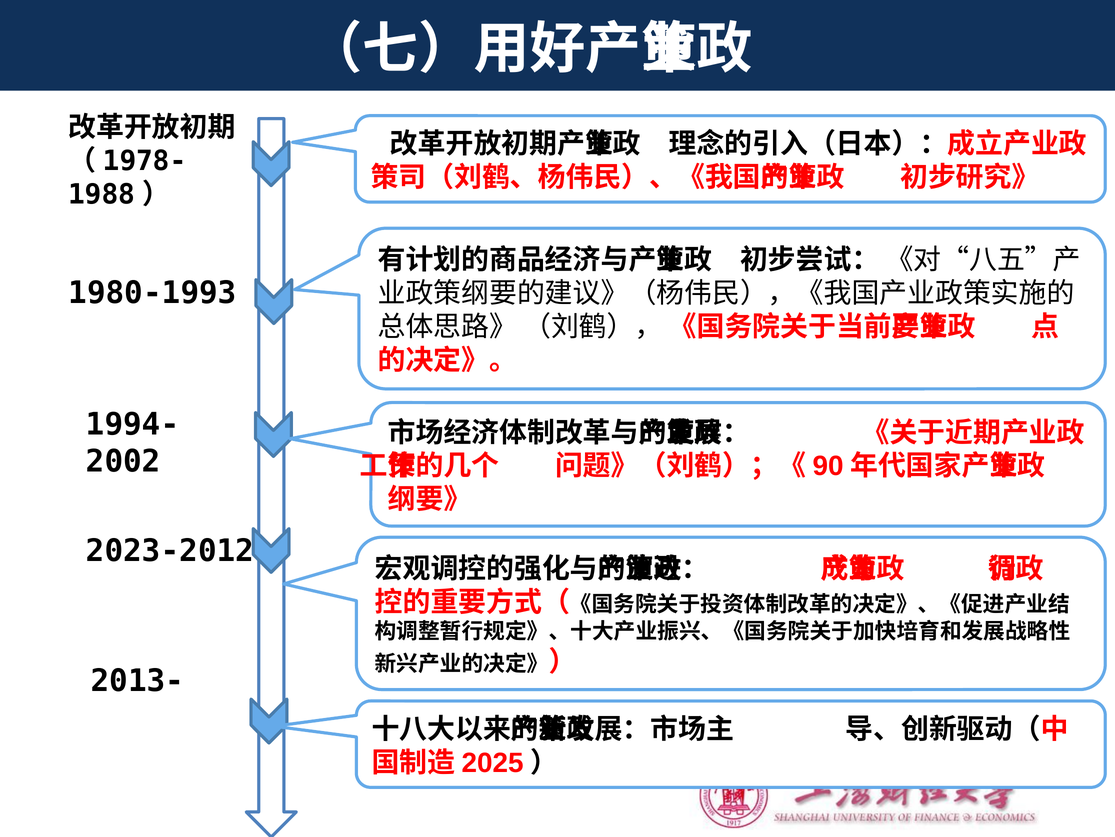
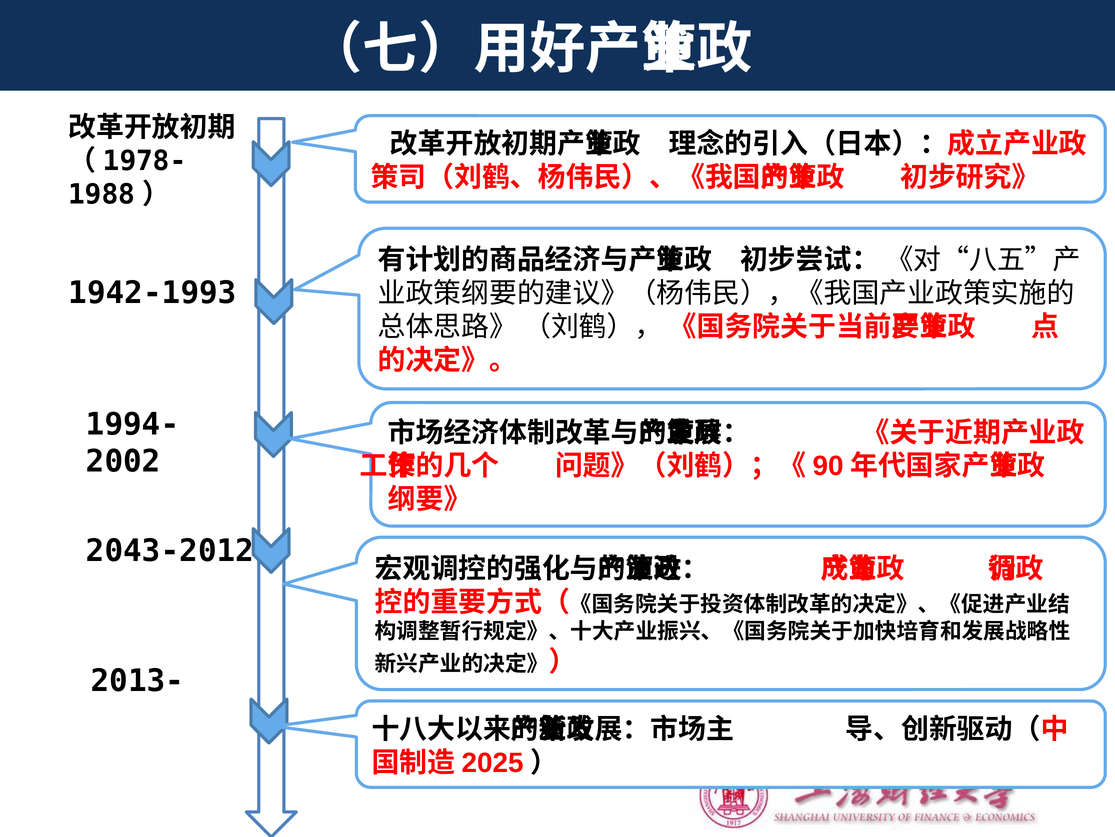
1980-1993: 1980-1993 -> 1942-1993
2023-2012: 2023-2012 -> 2043-2012
